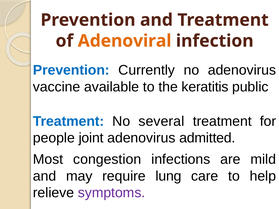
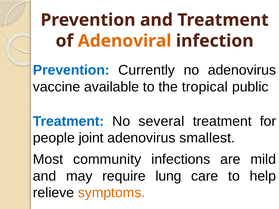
keratitis: keratitis -> tropical
admitted: admitted -> smallest
congestion: congestion -> community
symptoms colour: purple -> orange
